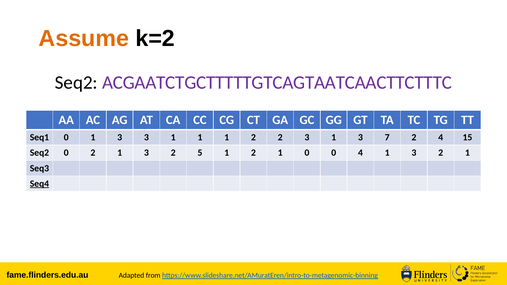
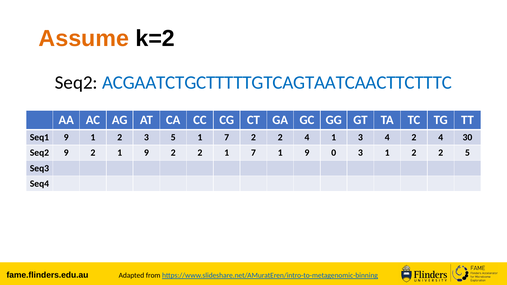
ACGAATCTGCTTTTTGTCAGTAATCAACTTCTTTC colour: purple -> blue
Seq1 0: 0 -> 9
3 at (120, 137): 3 -> 2
1 at (173, 137): 1 -> 5
1 at (227, 137): 1 -> 7
2 2 3: 3 -> 4
3 7: 7 -> 4
15: 15 -> 30
Seq2 0: 0 -> 9
2 1 3: 3 -> 9
5 at (200, 153): 5 -> 2
2 at (253, 153): 2 -> 7
0 at (307, 153): 0 -> 9
0 4: 4 -> 3
3 at (414, 153): 3 -> 2
1 at (467, 153): 1 -> 5
Seq4 underline: present -> none
